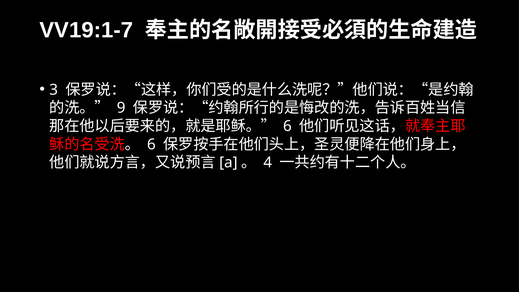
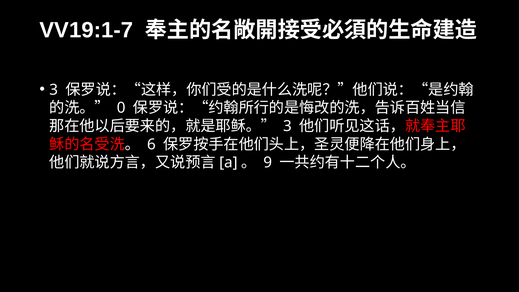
9: 9 -> 0
6 at (287, 126): 6 -> 3
4: 4 -> 9
